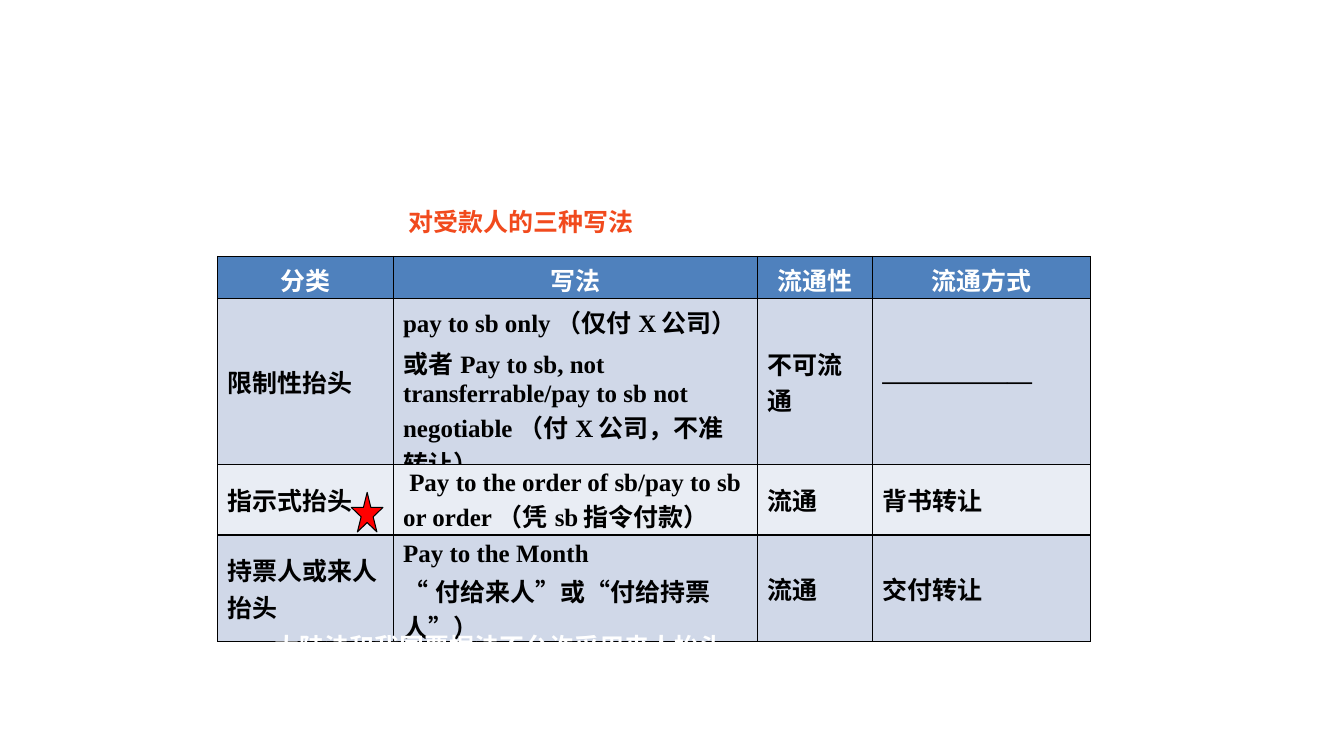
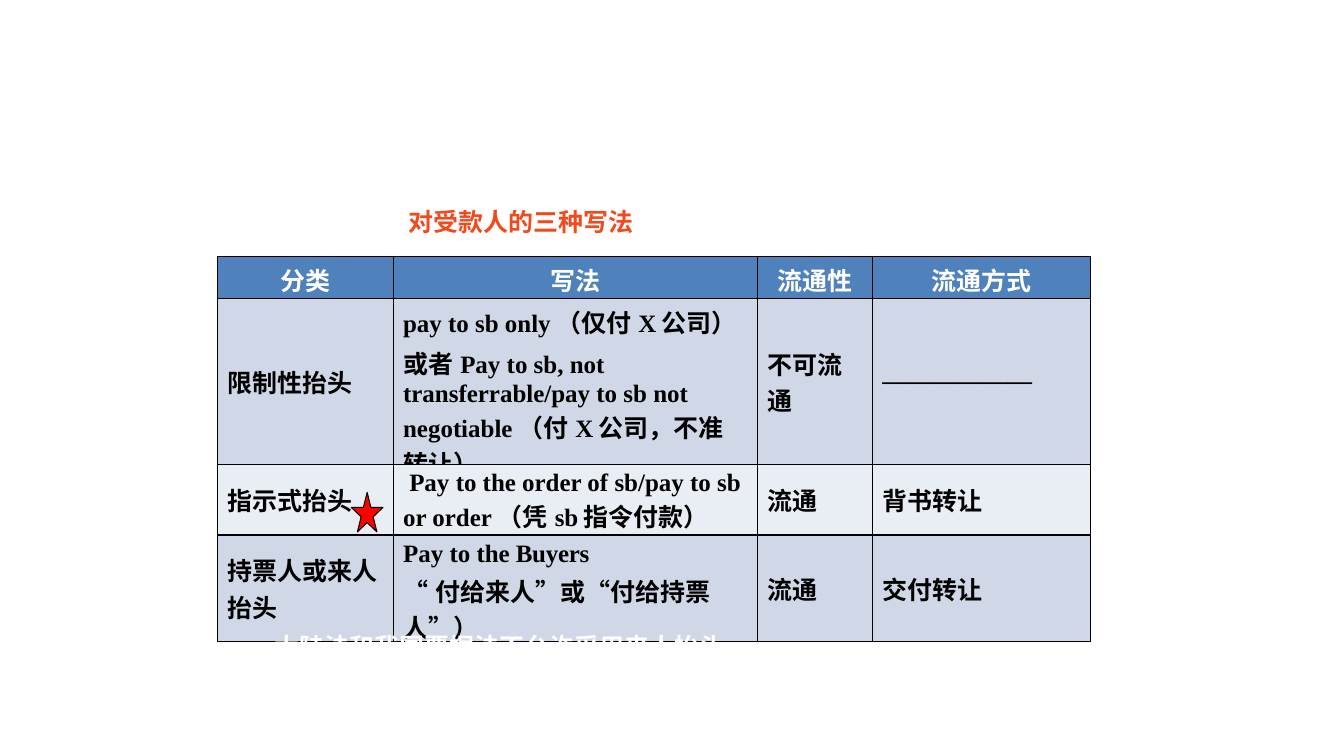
Month: Month -> Buyers
